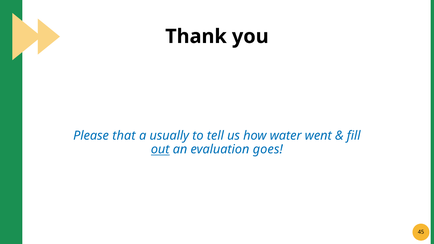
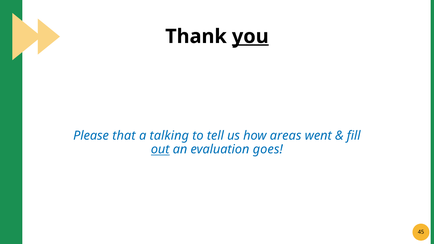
you underline: none -> present
usually: usually -> talking
water: water -> areas
